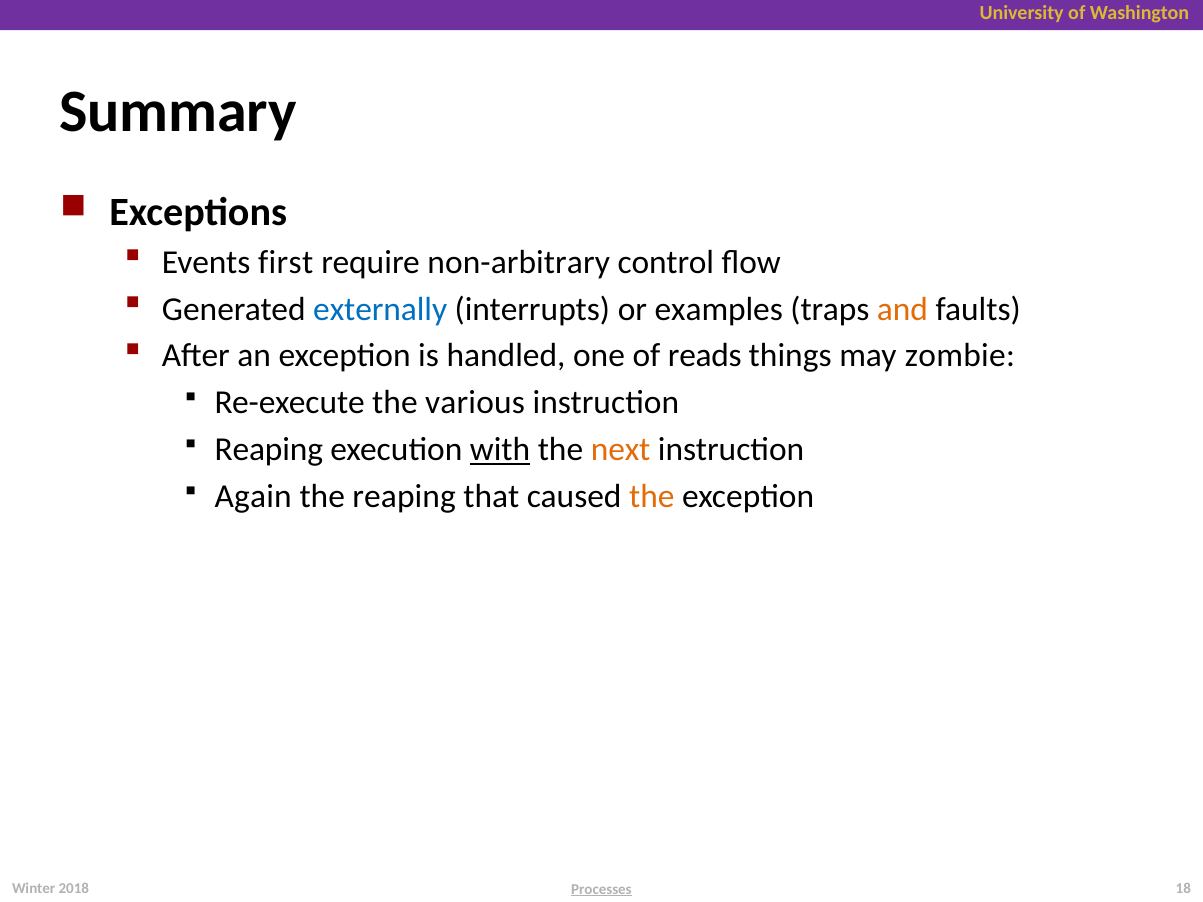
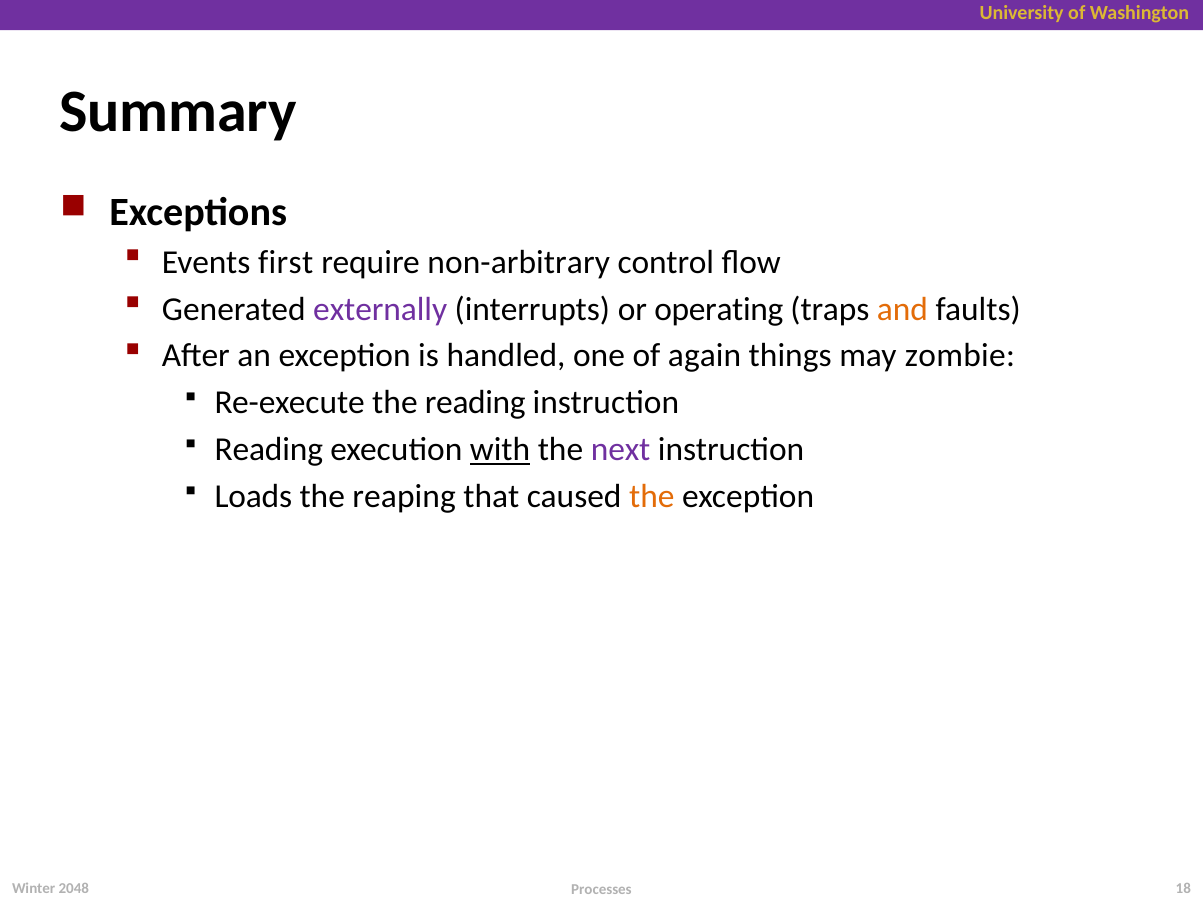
externally colour: blue -> purple
examples: examples -> operating
reads: reads -> again
the various: various -> reading
Reaping at (269, 450): Reaping -> Reading
next colour: orange -> purple
Again: Again -> Loads
2018: 2018 -> 2048
Processes underline: present -> none
